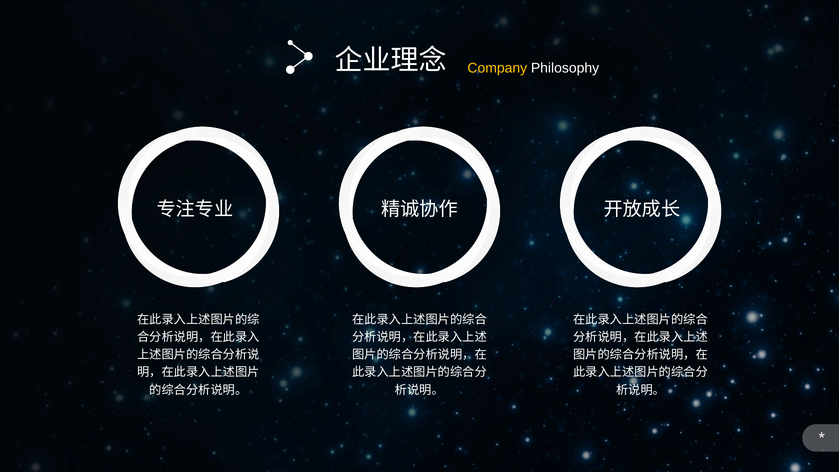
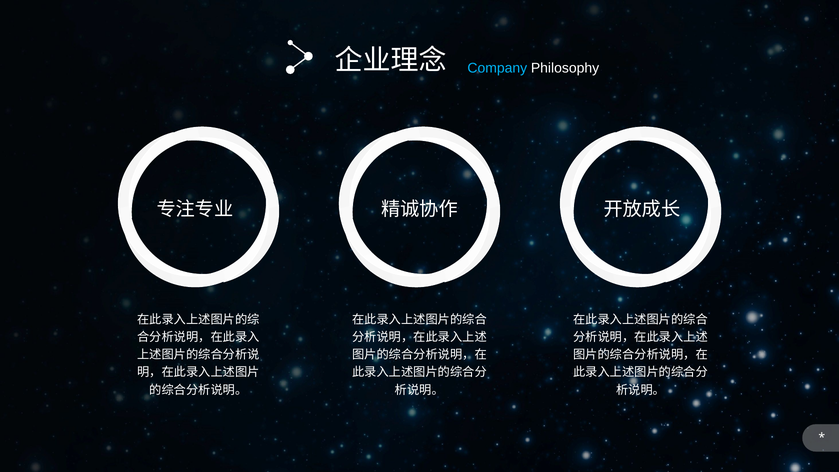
Company colour: yellow -> light blue
